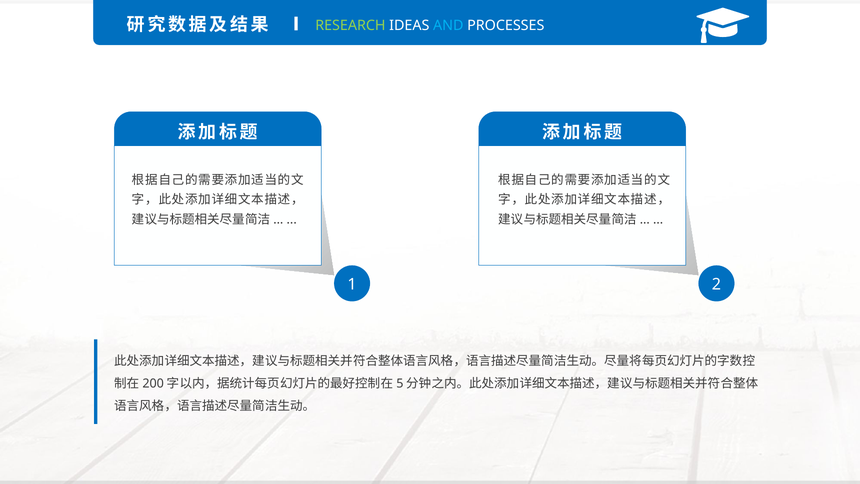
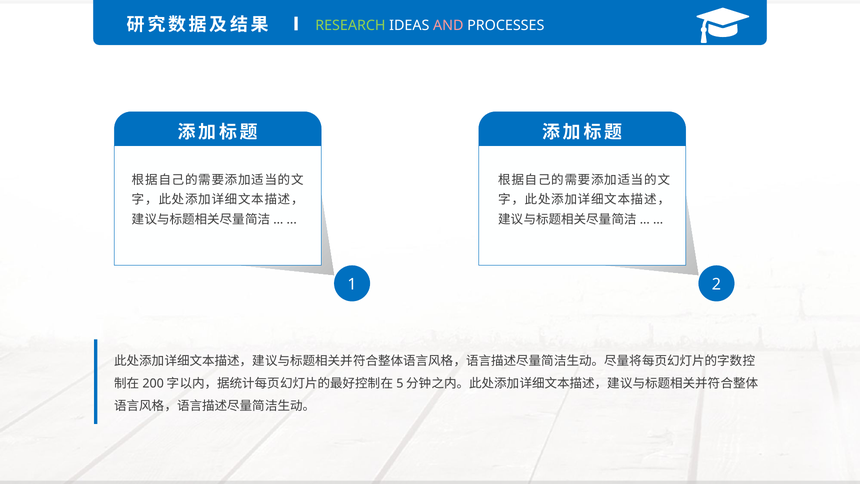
AND colour: light blue -> pink
